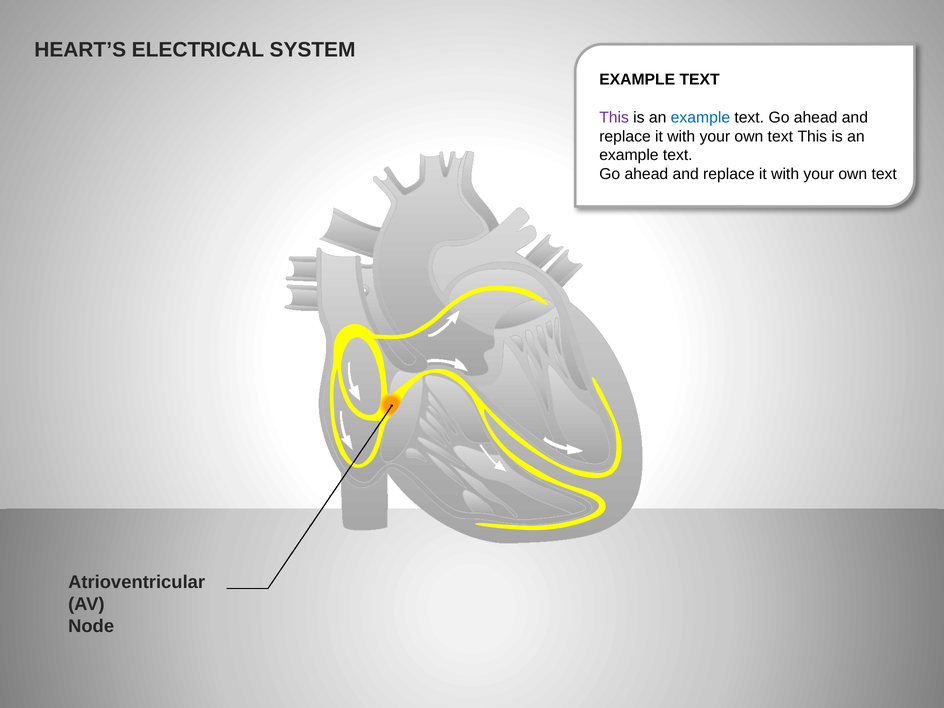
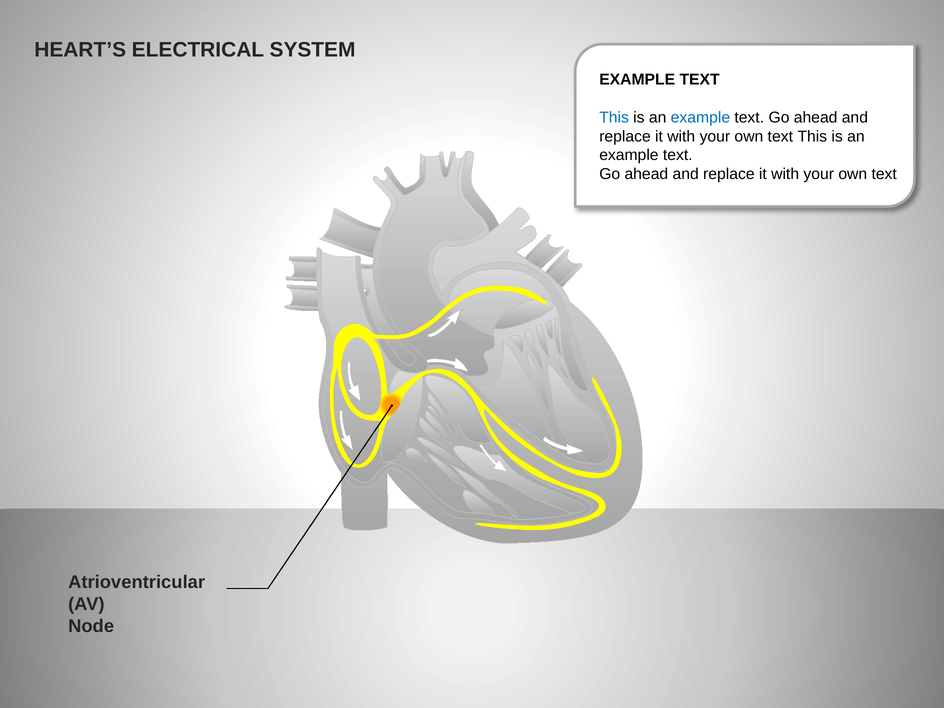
This at (614, 117) colour: purple -> blue
